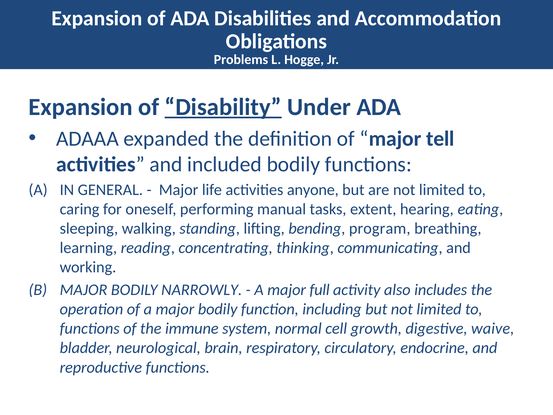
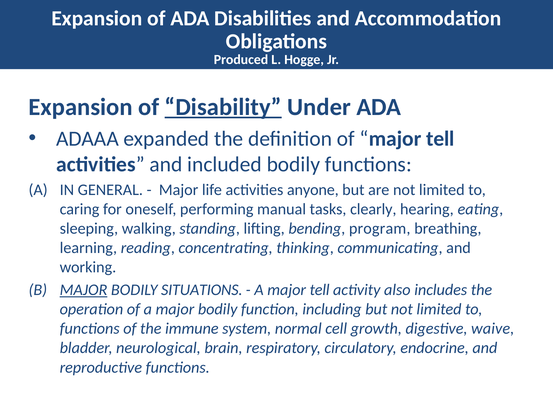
Problems: Problems -> Produced
extent: extent -> clearly
MAJOR at (84, 290) underline: none -> present
NARROWLY: NARROWLY -> SITUATIONS
A major full: full -> tell
